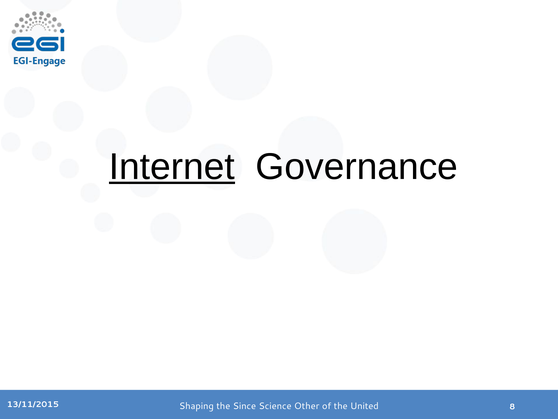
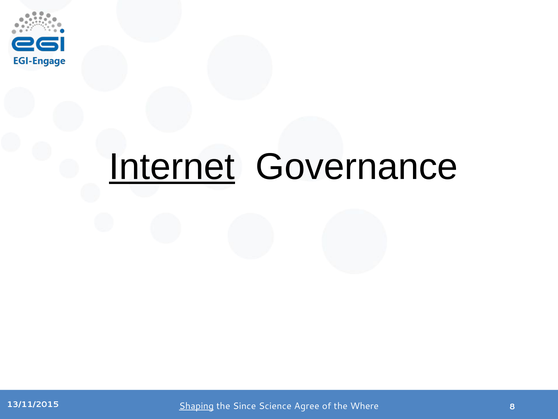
Shaping underline: none -> present
Other: Other -> Agree
United: United -> Where
